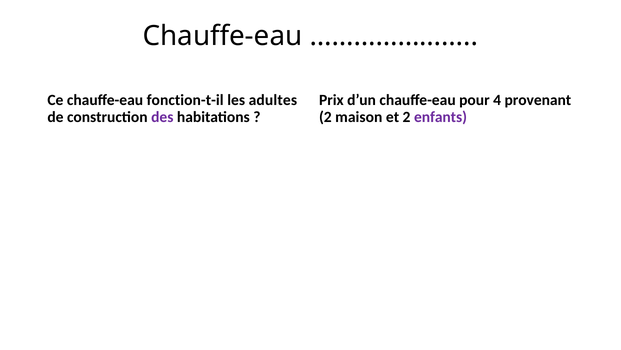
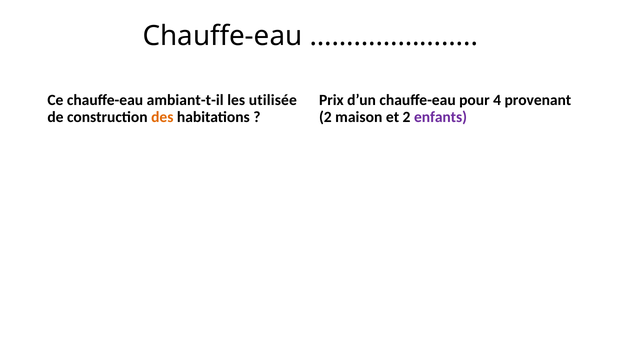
fonction-t-il: fonction-t-il -> ambiant-t-il
adultes: adultes -> utilisée
des colour: purple -> orange
